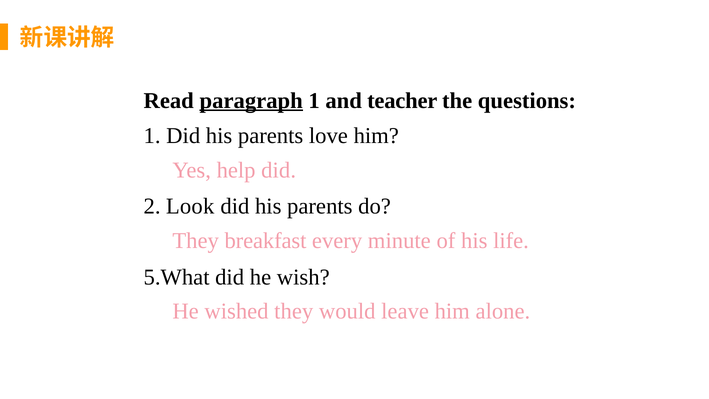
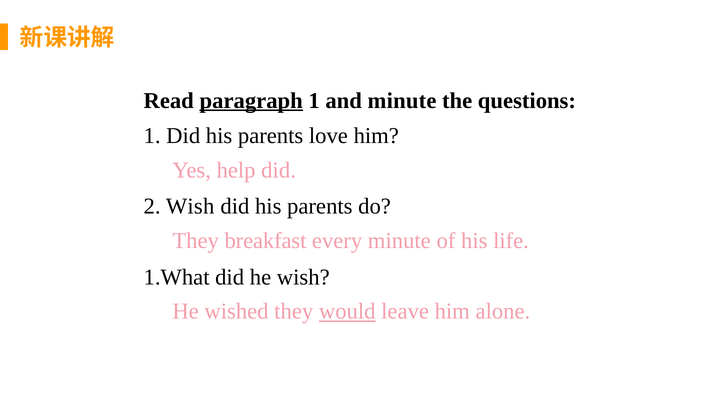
and teacher: teacher -> minute
2 Look: Look -> Wish
5.What: 5.What -> 1.What
would underline: none -> present
